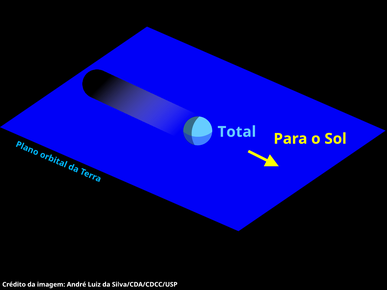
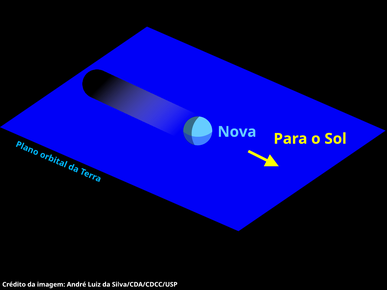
Total: Total -> Nova
